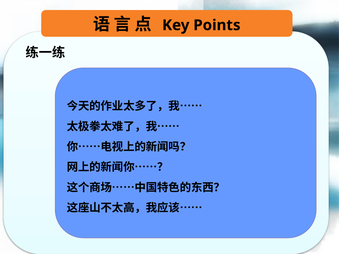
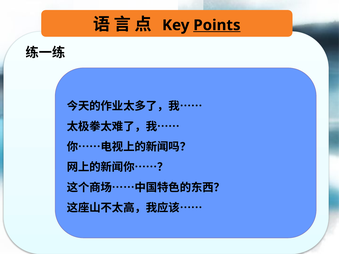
Points underline: none -> present
